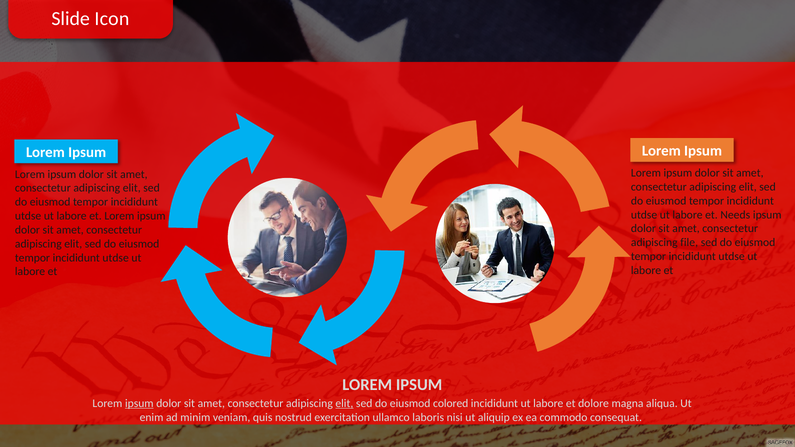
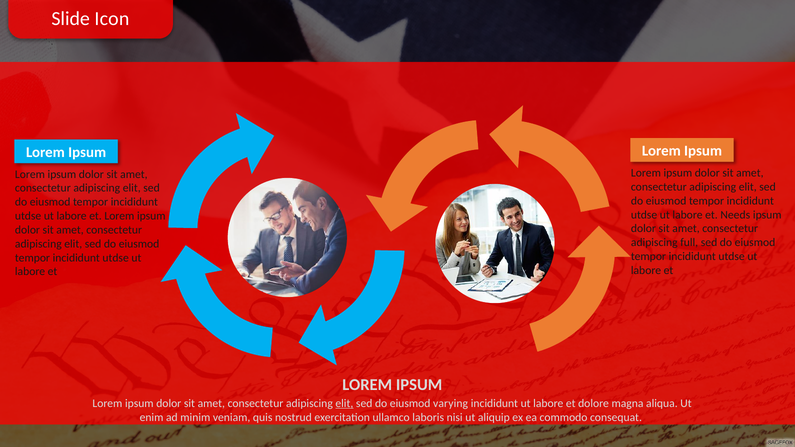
file: file -> full
ipsum at (139, 404) underline: present -> none
colored: colored -> varying
